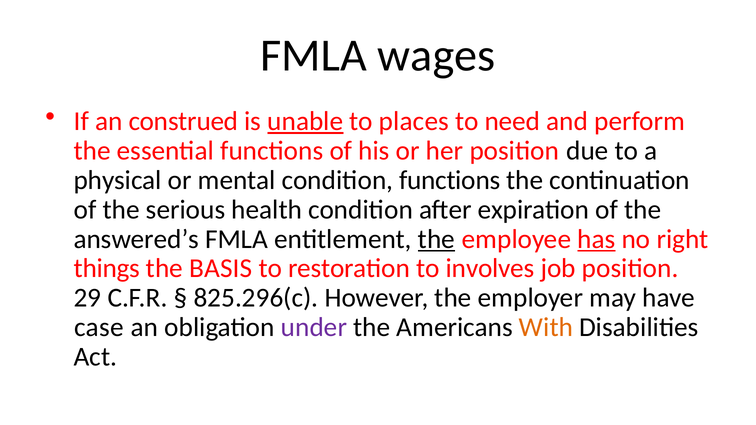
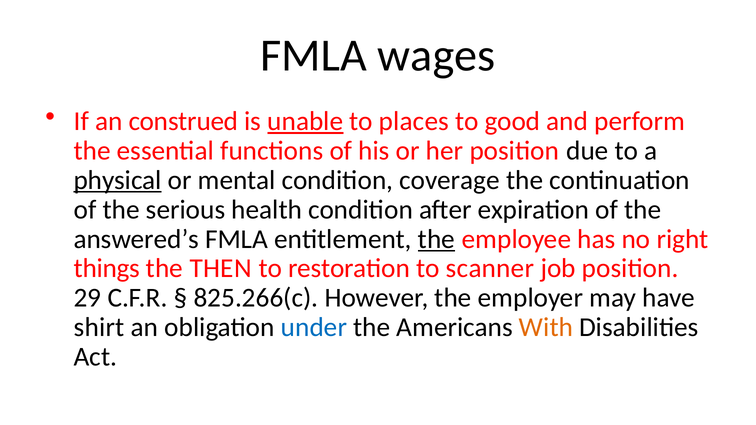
need: need -> good
physical underline: none -> present
condition functions: functions -> coverage
has underline: present -> none
BASIS: BASIS -> THEN
involves: involves -> scanner
825.296(c: 825.296(c -> 825.266(c
case: case -> shirt
under colour: purple -> blue
